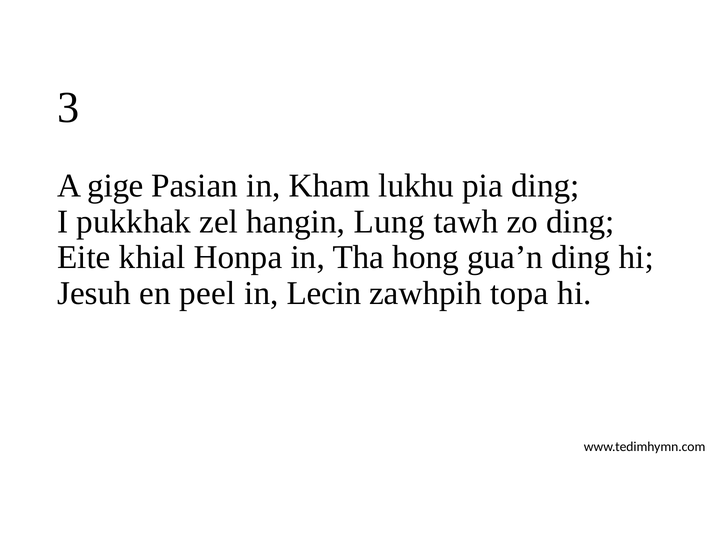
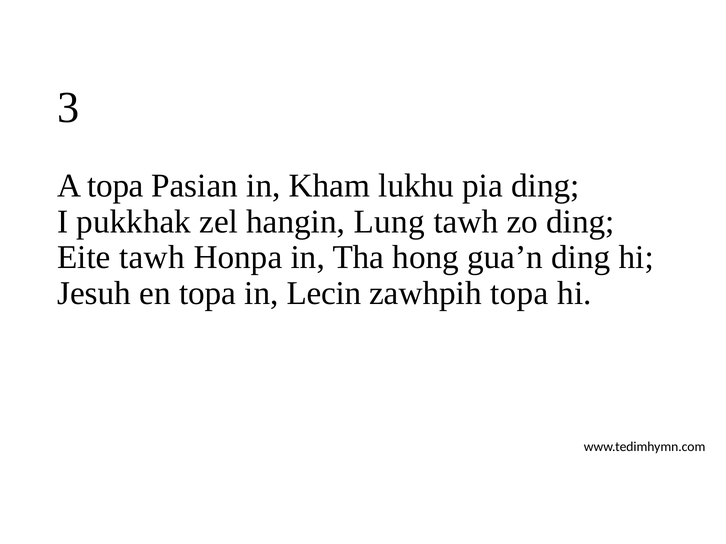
A gige: gige -> topa
Eite khial: khial -> tawh
en peel: peel -> topa
